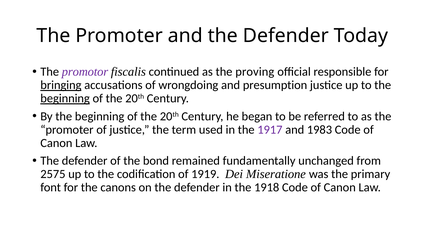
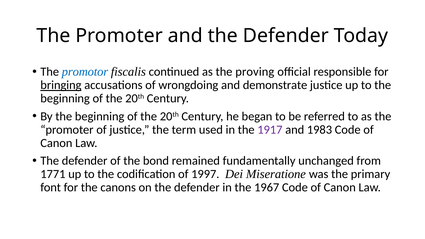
promotor colour: purple -> blue
presumption: presumption -> demonstrate
beginning at (65, 99) underline: present -> none
2575: 2575 -> 1771
1919: 1919 -> 1997
1918: 1918 -> 1967
